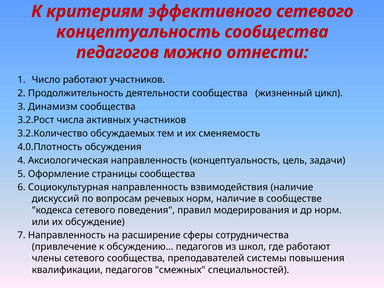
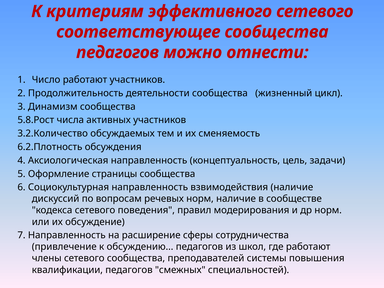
концептуальность at (138, 32): концептуальность -> соответствующее
3.2.Рост: 3.2.Рост -> 5.8.Рост
4.0.Плотность: 4.0.Плотность -> 6.2.Плотность
